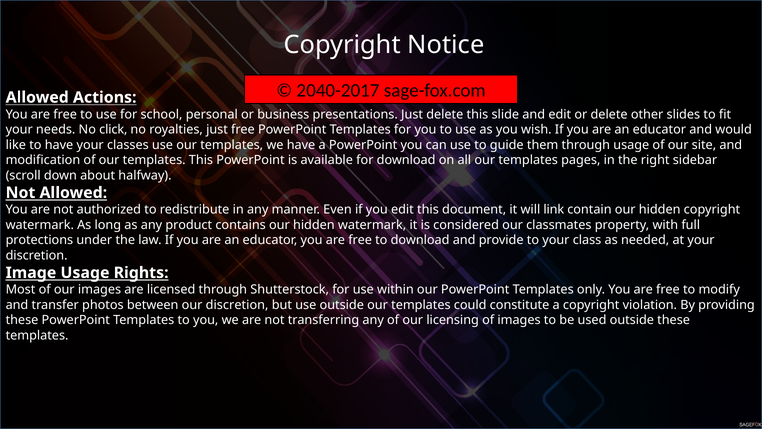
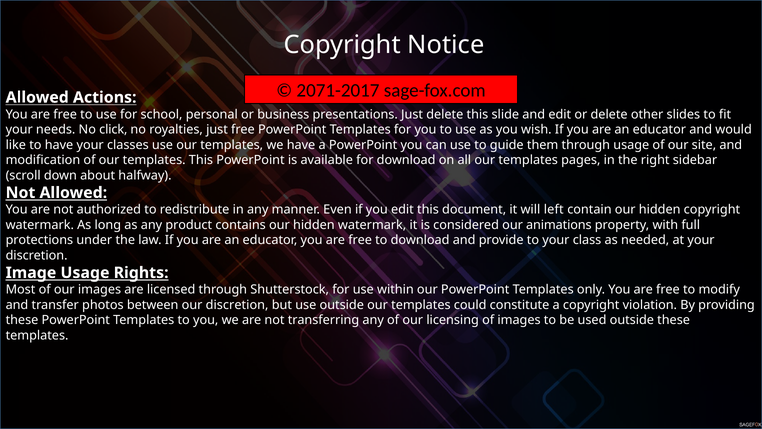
2040-2017: 2040-2017 -> 2071-2017
link: link -> left
classmates: classmates -> animations
